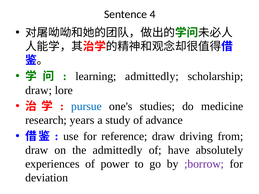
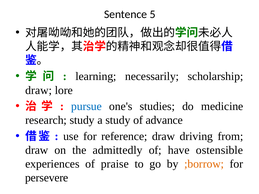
4: 4 -> 5
learning admittedly: admittedly -> necessarily
research years: years -> study
absolutely: absolutely -> ostensible
power: power -> praise
;borrow colour: purple -> orange
deviation: deviation -> persevere
